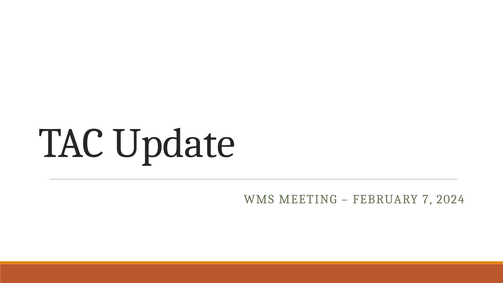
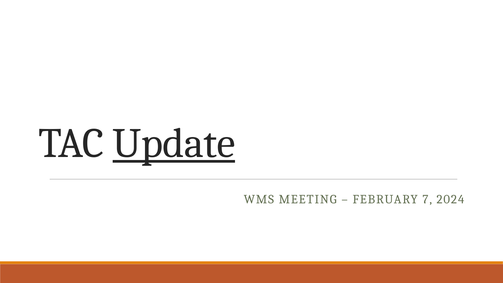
Update underline: none -> present
